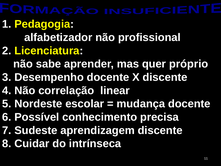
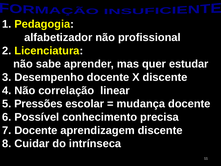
próprio: próprio -> estudar
Nordeste: Nordeste -> Pressões
7 Sudeste: Sudeste -> Docente
